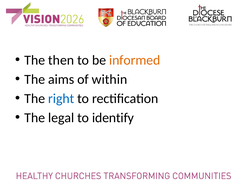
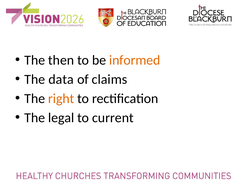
aims: aims -> data
within: within -> claims
right colour: blue -> orange
identify: identify -> current
